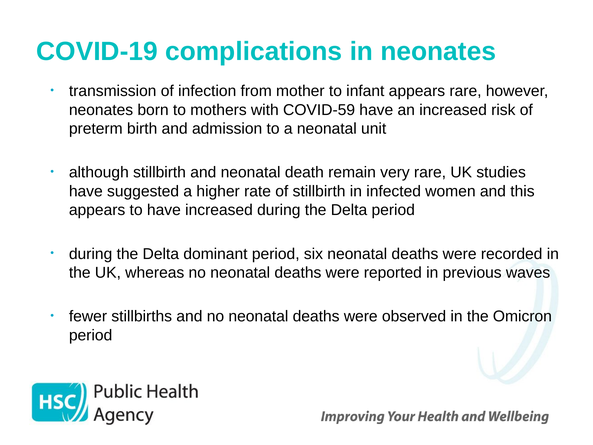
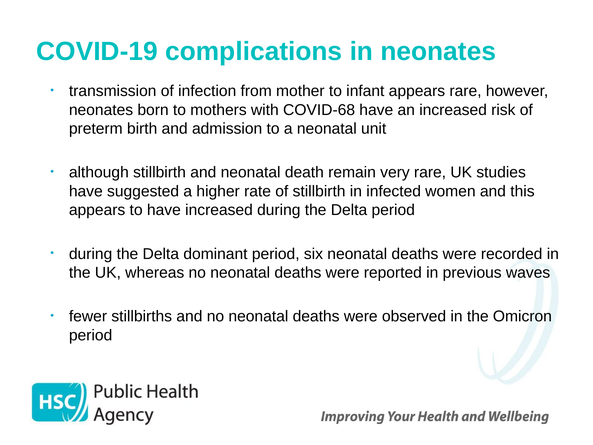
COVID-59: COVID-59 -> COVID-68
